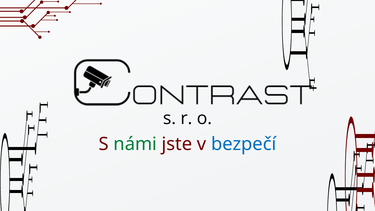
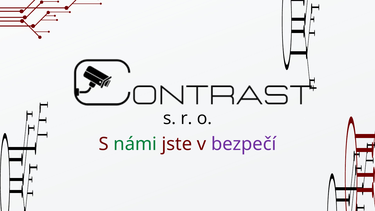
bezpečí colour: blue -> purple
